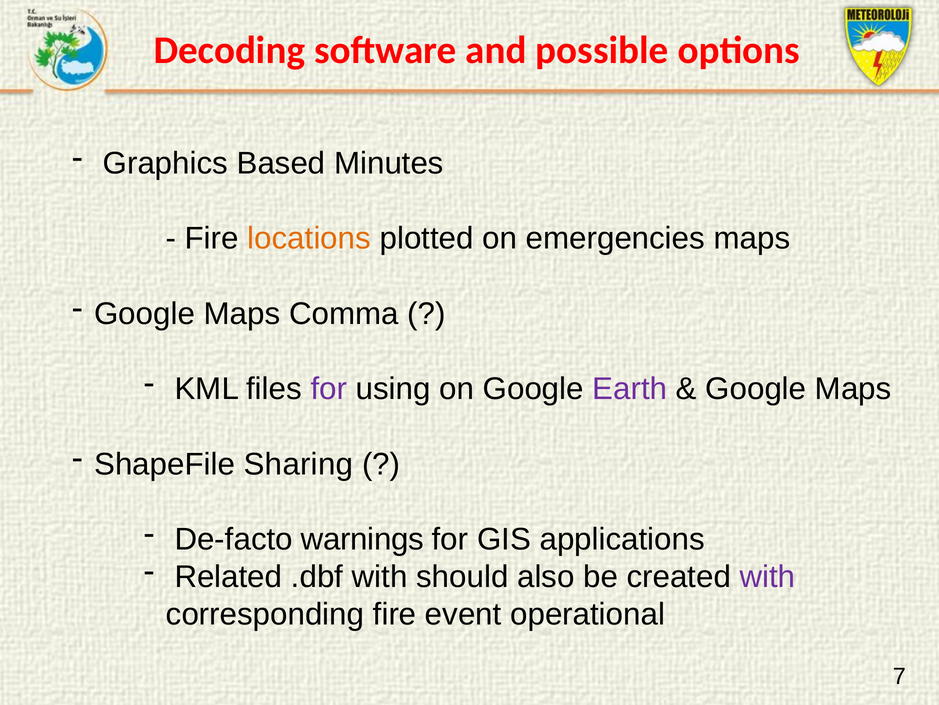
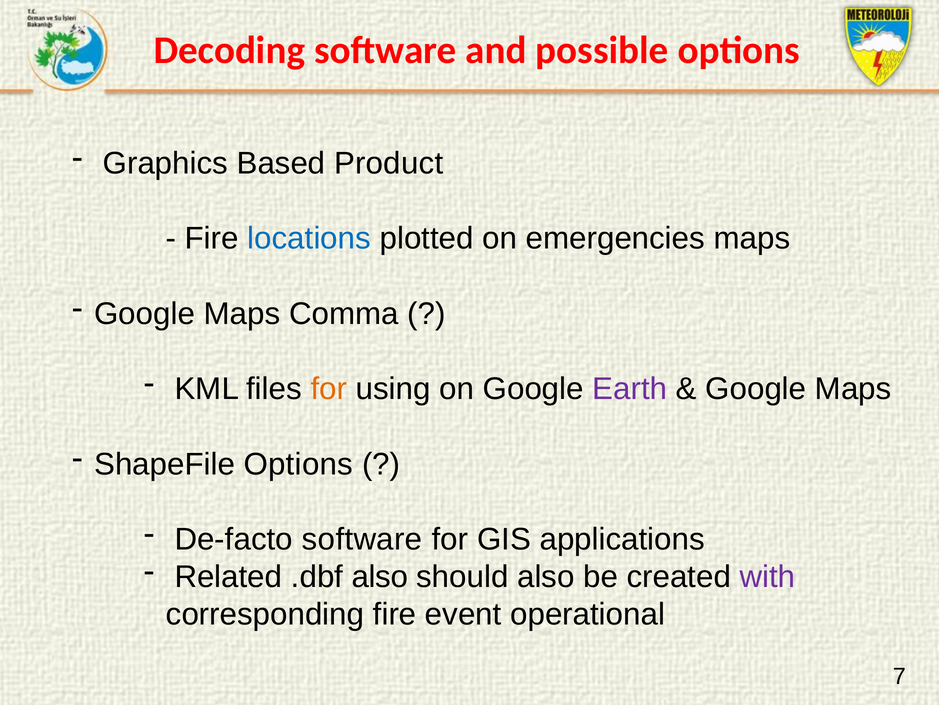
Minutes: Minutes -> Product
locations colour: orange -> blue
for at (329, 389) colour: purple -> orange
ShapeFile Sharing: Sharing -> Options
De-facto warnings: warnings -> software
.dbf with: with -> also
